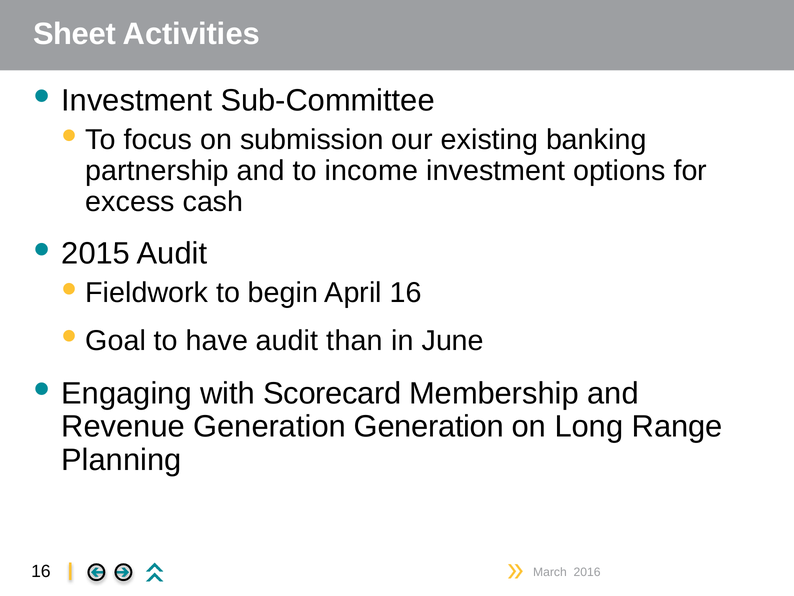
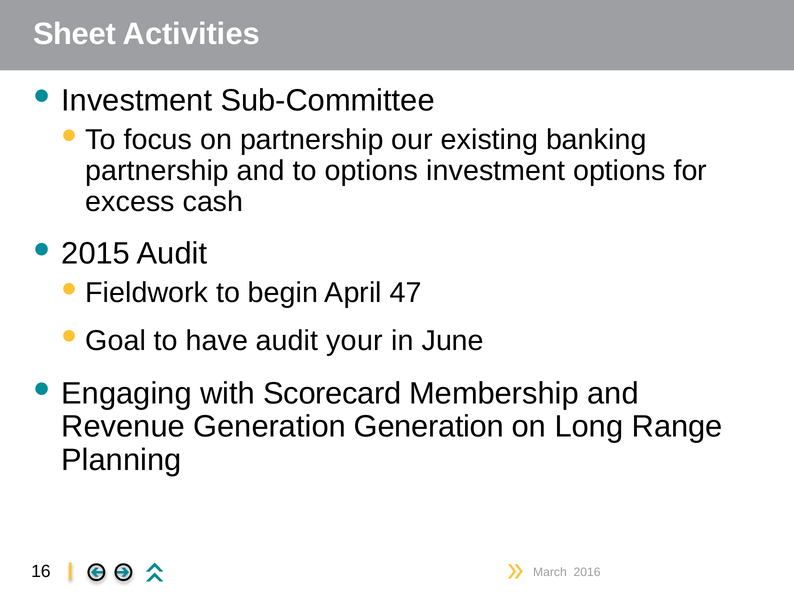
on submission: submission -> partnership
to income: income -> options
April 16: 16 -> 47
than: than -> your
